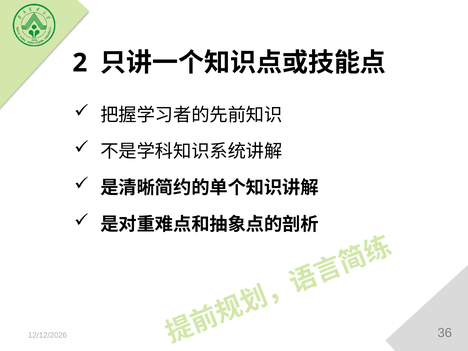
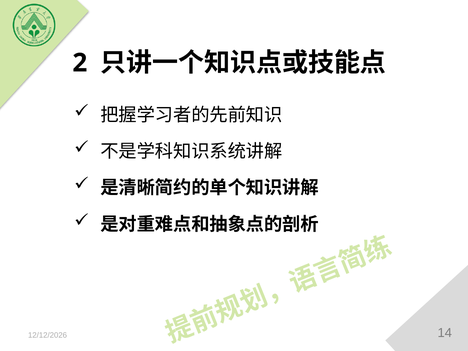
36: 36 -> 14
